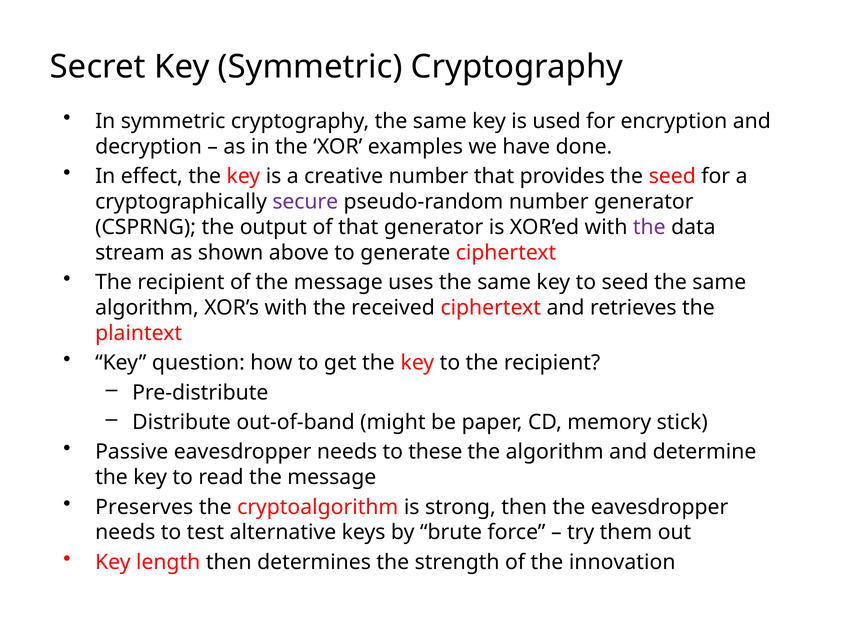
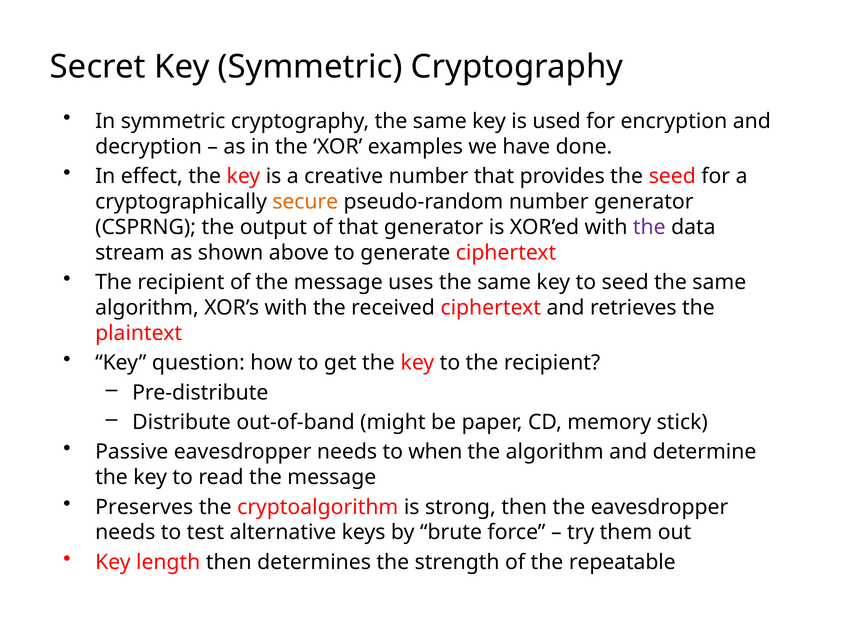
secure colour: purple -> orange
these: these -> when
innovation: innovation -> repeatable
